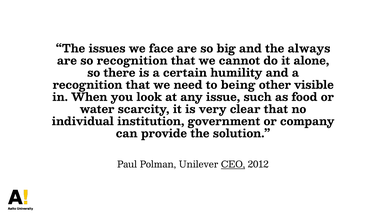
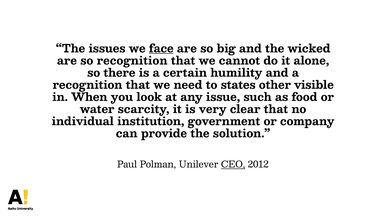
face underline: none -> present
always: always -> wicked
being: being -> states
